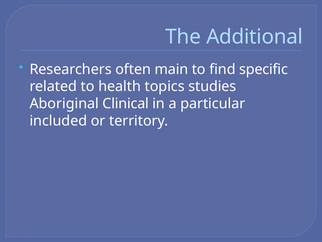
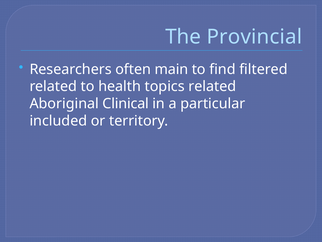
Additional: Additional -> Provincial
specific: specific -> filtered
topics studies: studies -> related
